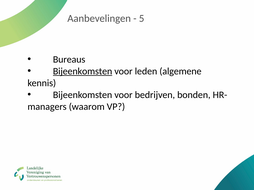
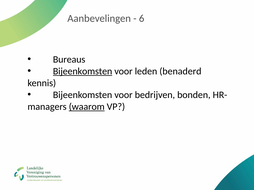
5: 5 -> 6
algemene: algemene -> benaderd
waarom underline: none -> present
